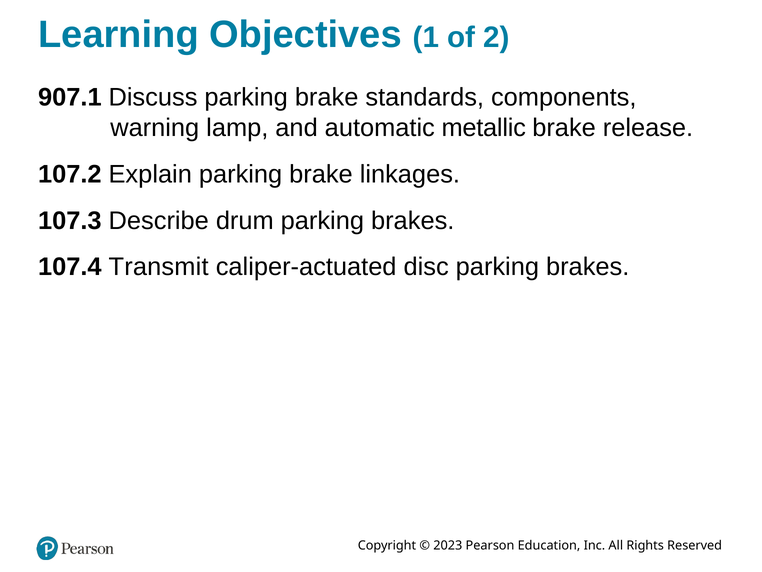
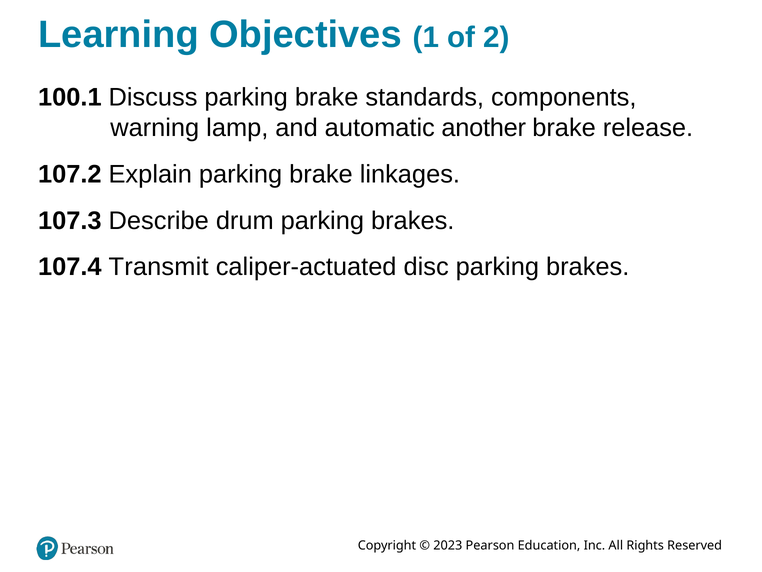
907.1: 907.1 -> 100.1
metallic: metallic -> another
